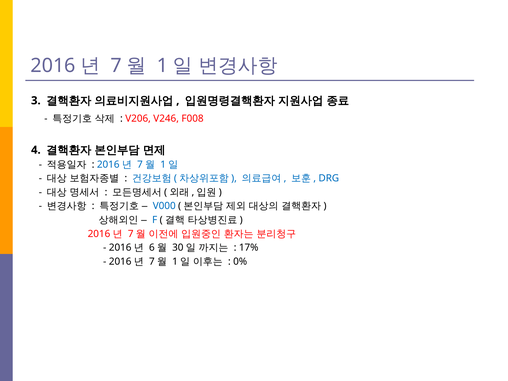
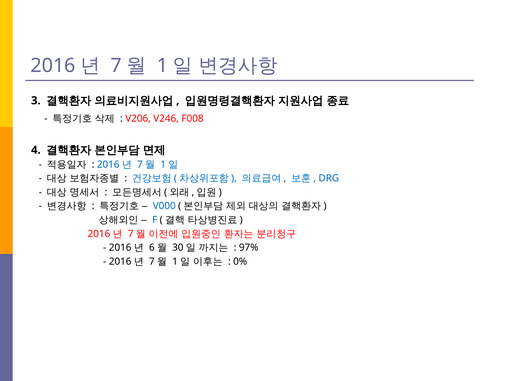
17%: 17% -> 97%
